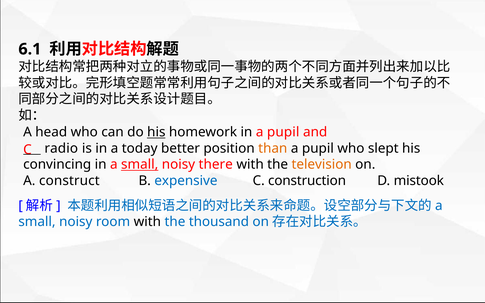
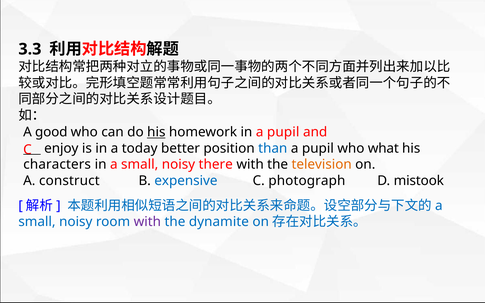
6.1: 6.1 -> 3.3
head: head -> good
radio: radio -> enjoy
than colour: orange -> blue
slept: slept -> what
convincing: convincing -> characters
small at (140, 165) underline: present -> none
construction: construction -> photograph
with at (147, 222) colour: black -> purple
thousand: thousand -> dynamite
